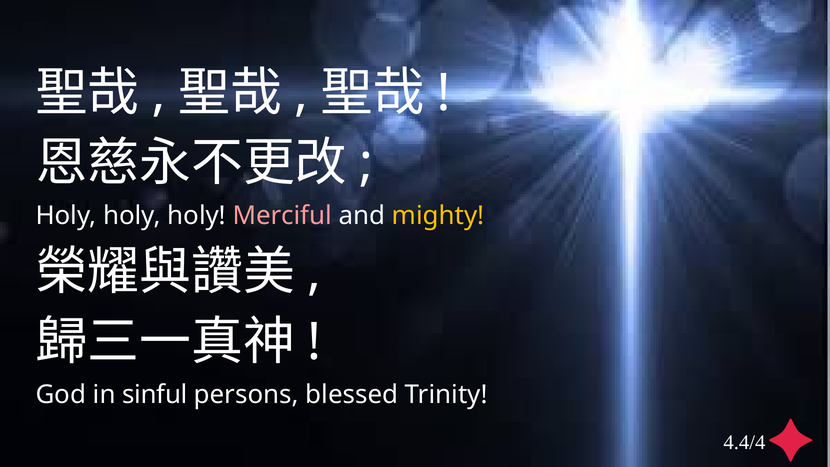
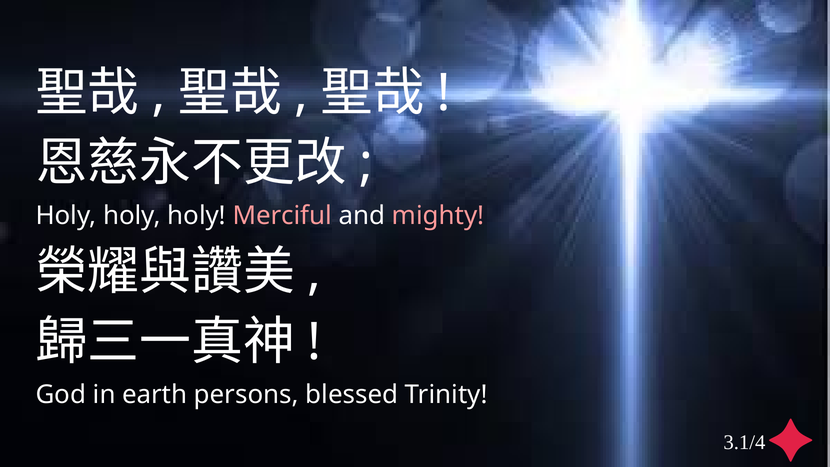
mighty colour: yellow -> pink
sinful: sinful -> earth
4.4/4: 4.4/4 -> 3.1/4
